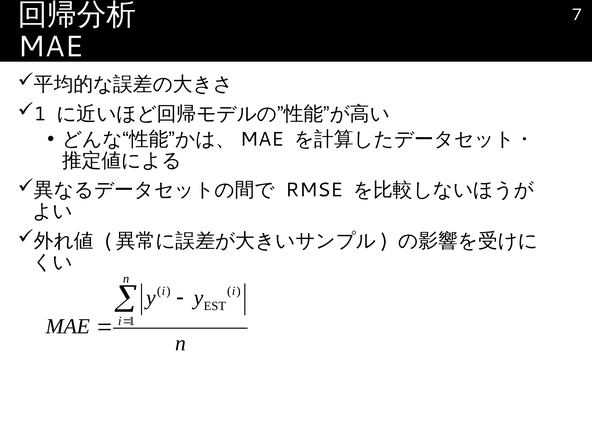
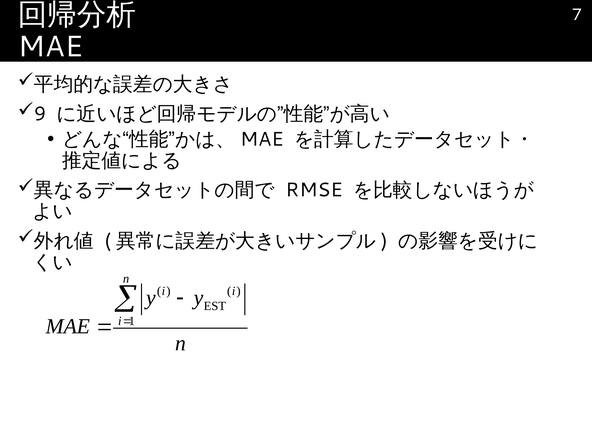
1 at (40, 114): 1 -> 9
